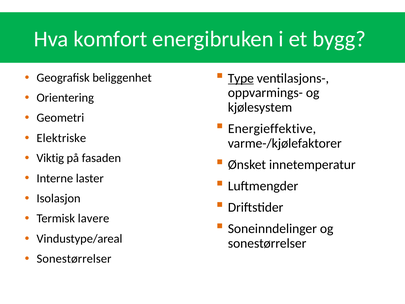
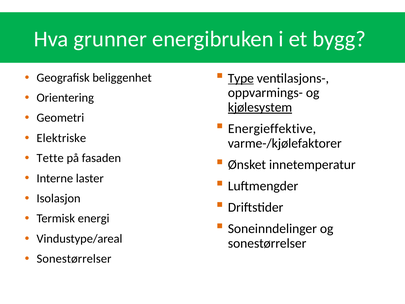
komfort: komfort -> grunner
kjølesystem underline: none -> present
Viktig: Viktig -> Tette
lavere: lavere -> energi
